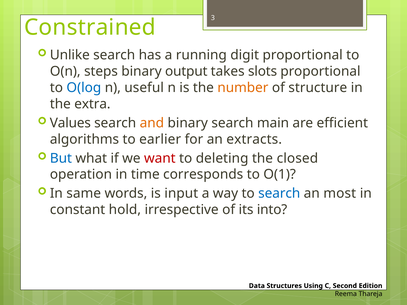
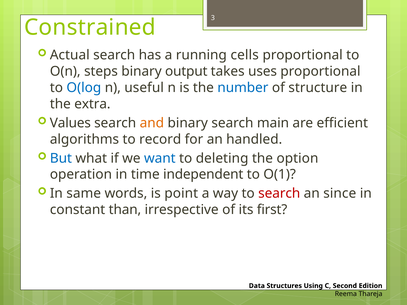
Unlike: Unlike -> Actual
digit: digit -> cells
slots: slots -> uses
number colour: orange -> blue
earlier: earlier -> record
extracts: extracts -> handled
want colour: red -> blue
closed: closed -> option
corresponds: corresponds -> independent
input: input -> point
search at (279, 194) colour: blue -> red
most: most -> since
hold: hold -> than
into: into -> first
